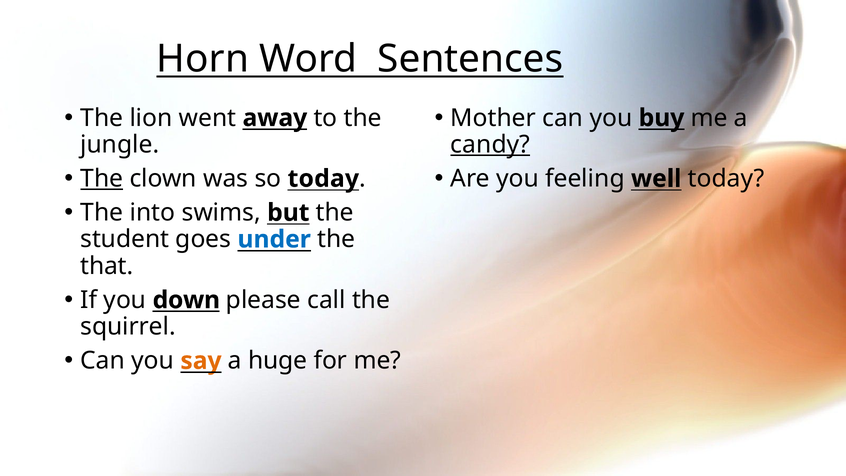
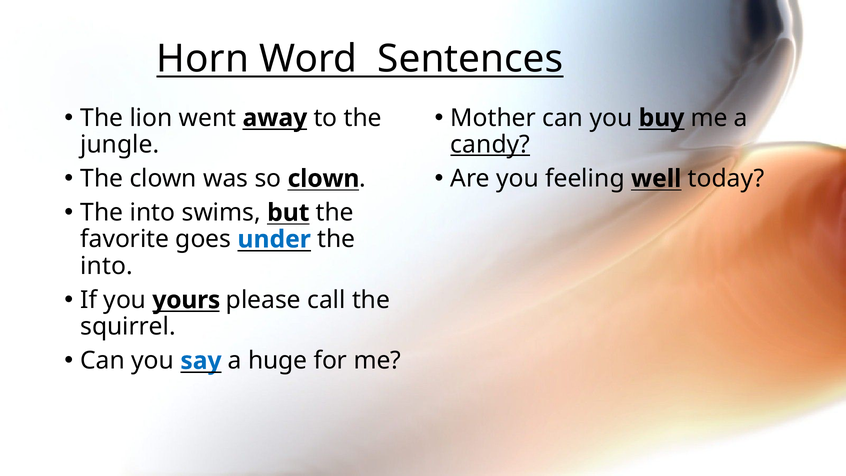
The at (102, 179) underline: present -> none
so today: today -> clown
student: student -> favorite
that at (107, 266): that -> into
down: down -> yours
say colour: orange -> blue
